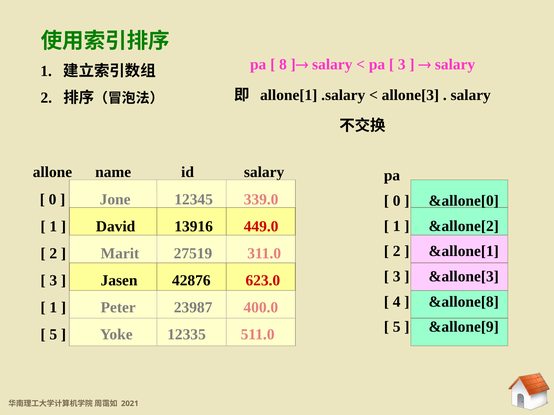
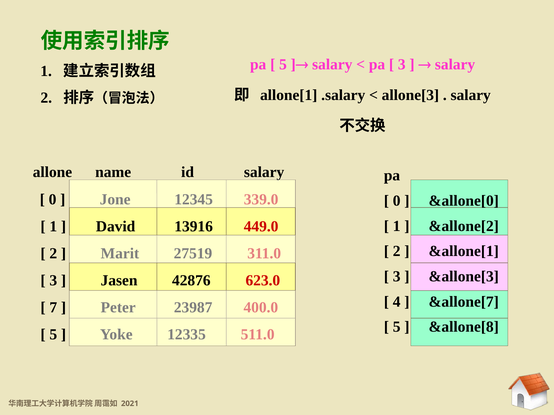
8 at (283, 64): 8 -> 5
&allone[8: &allone[8 -> &allone[7
1 at (53, 308): 1 -> 7
&allone[9: &allone[9 -> &allone[8
